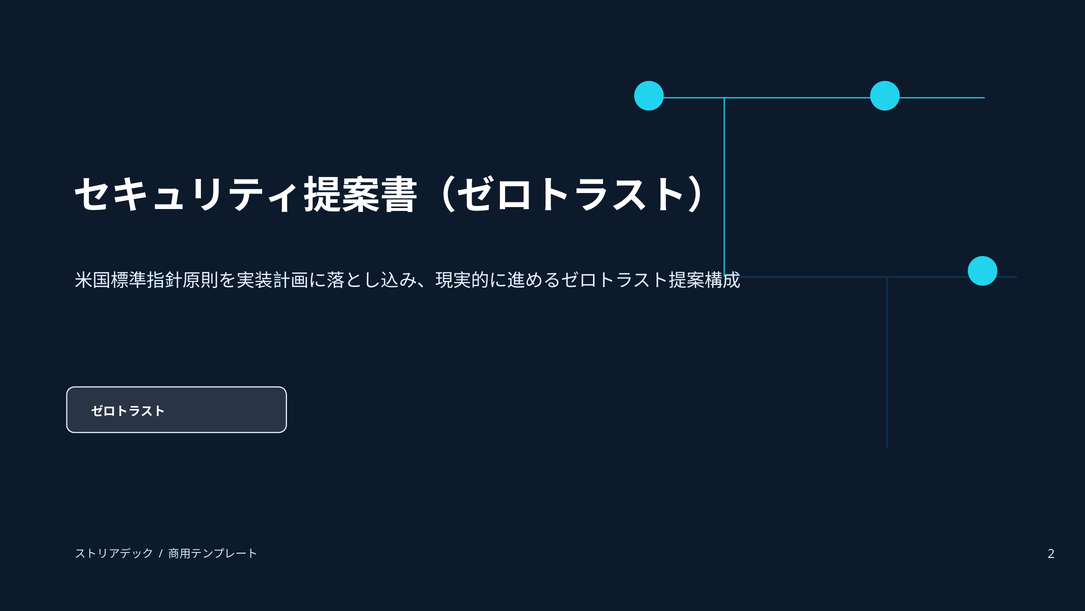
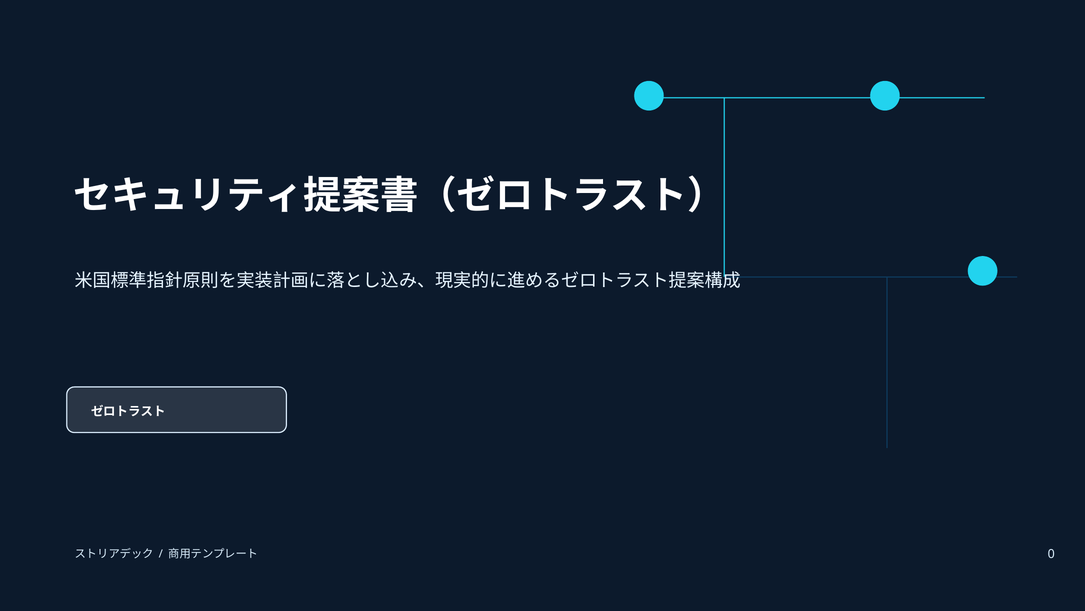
2: 2 -> 0
